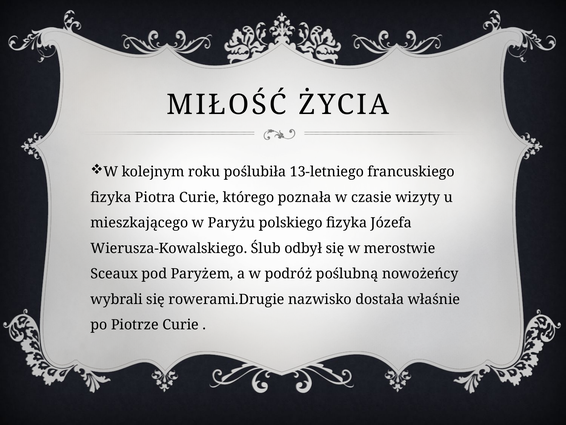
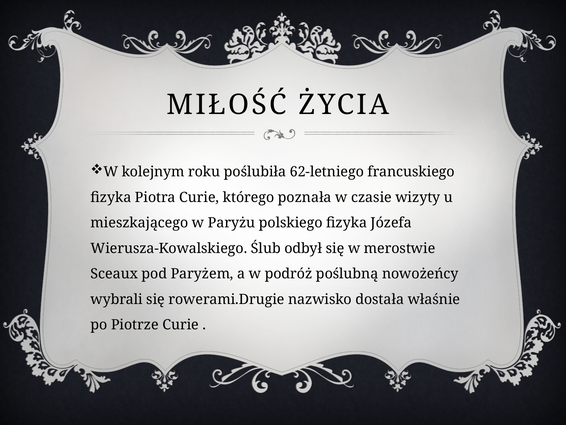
13-letniego: 13-letniego -> 62-letniego
